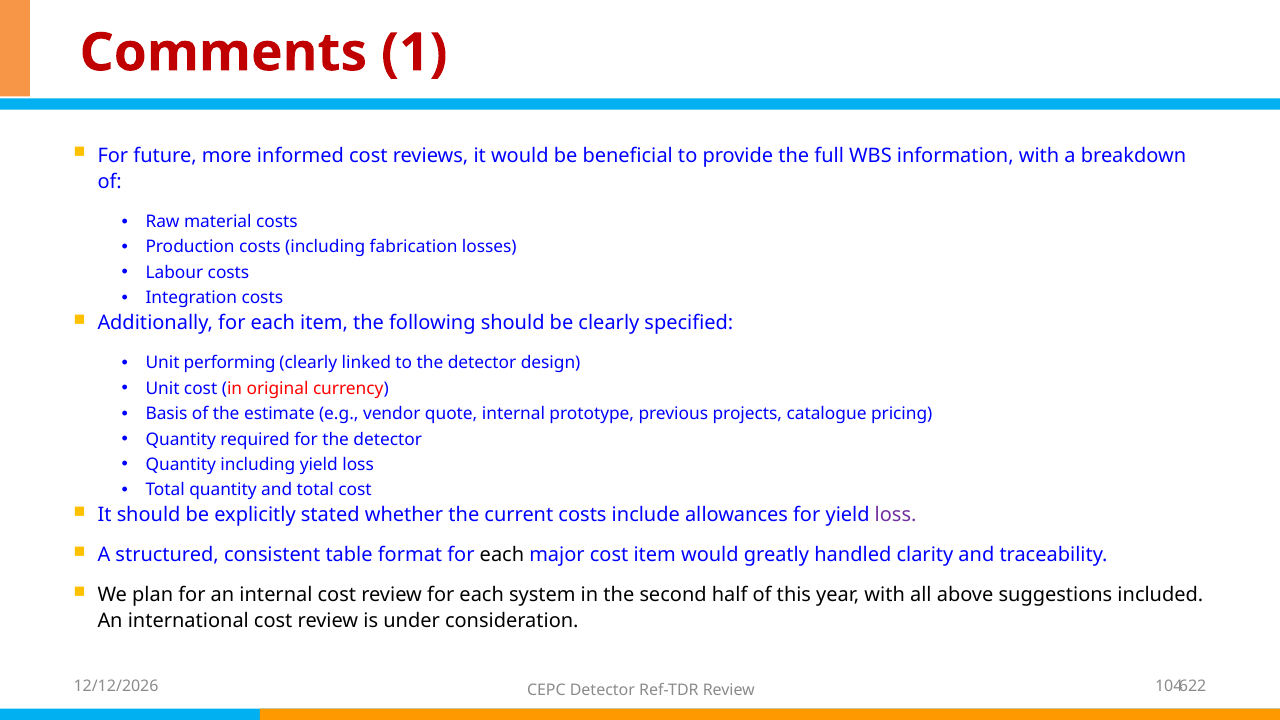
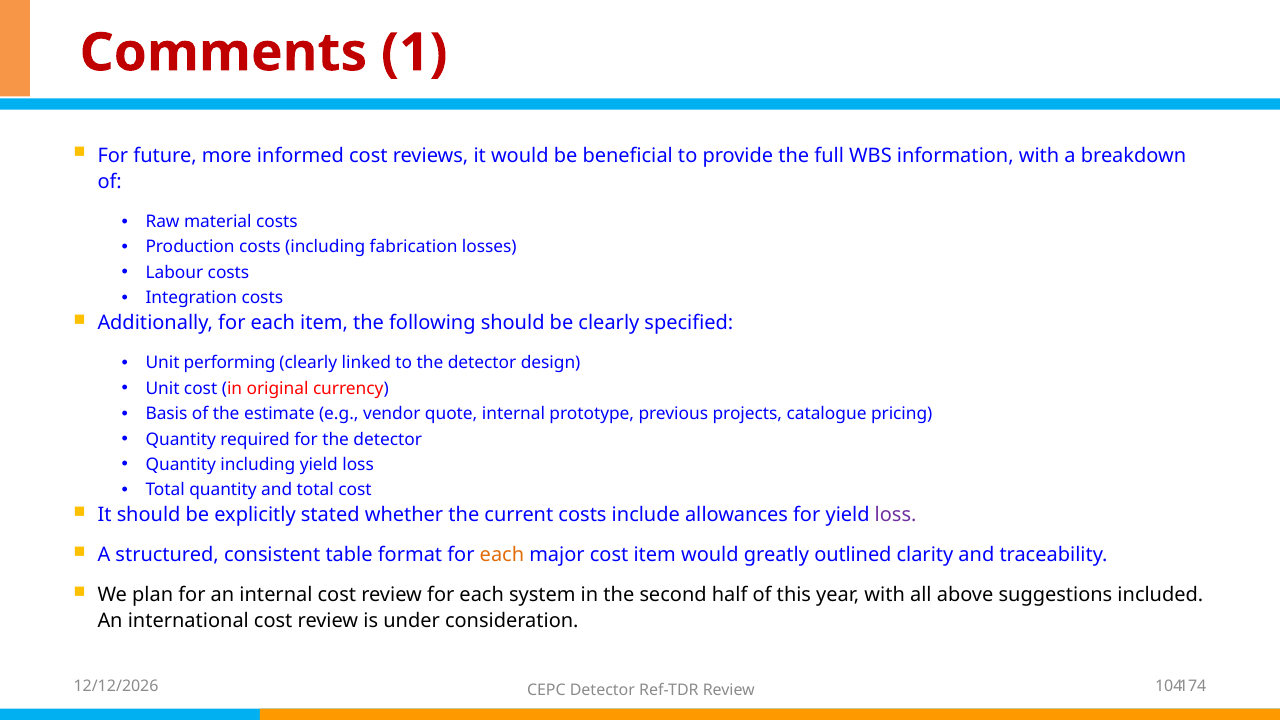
each at (502, 555) colour: black -> orange
handled: handled -> outlined
622: 622 -> 174
